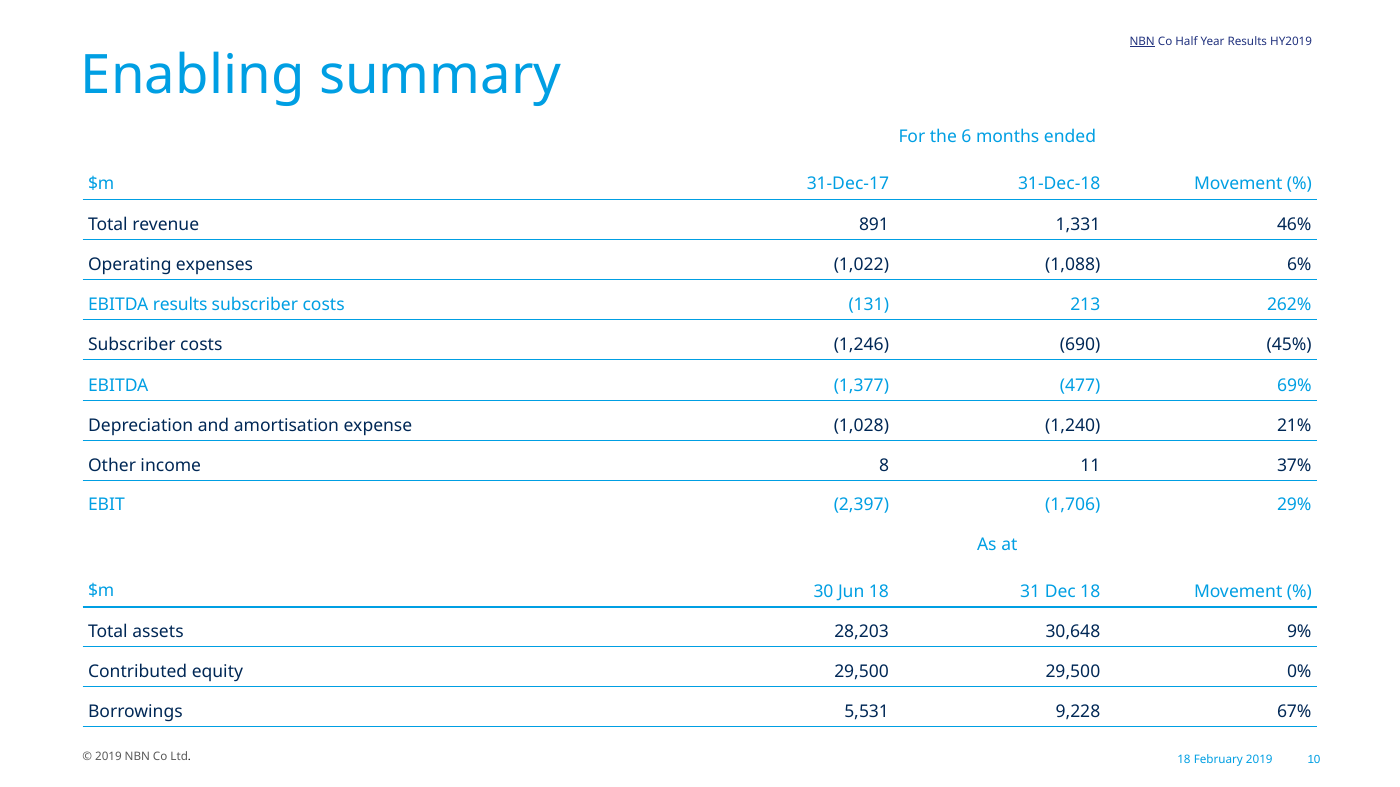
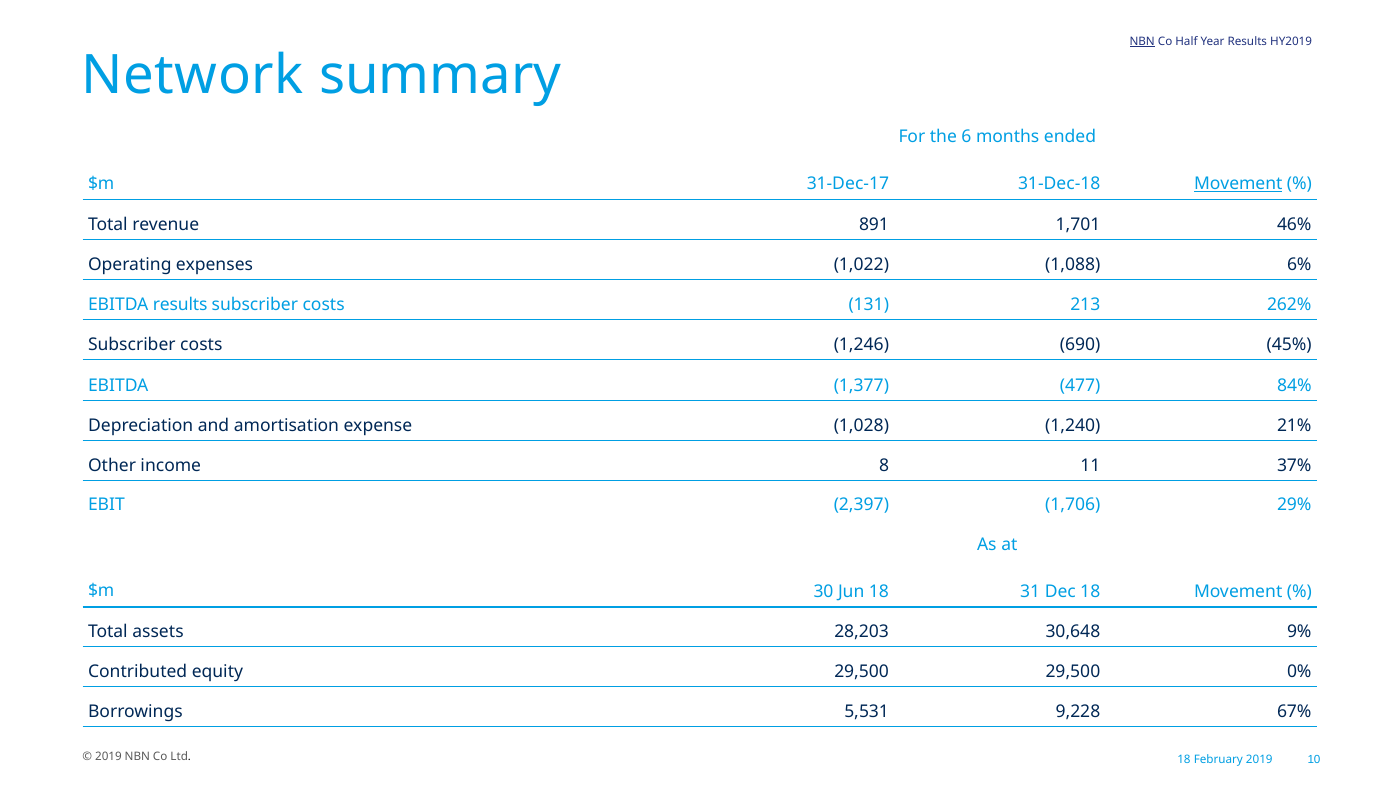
Enabling: Enabling -> Network
Movement at (1238, 184) underline: none -> present
1,331: 1,331 -> 1,701
69%: 69% -> 84%
